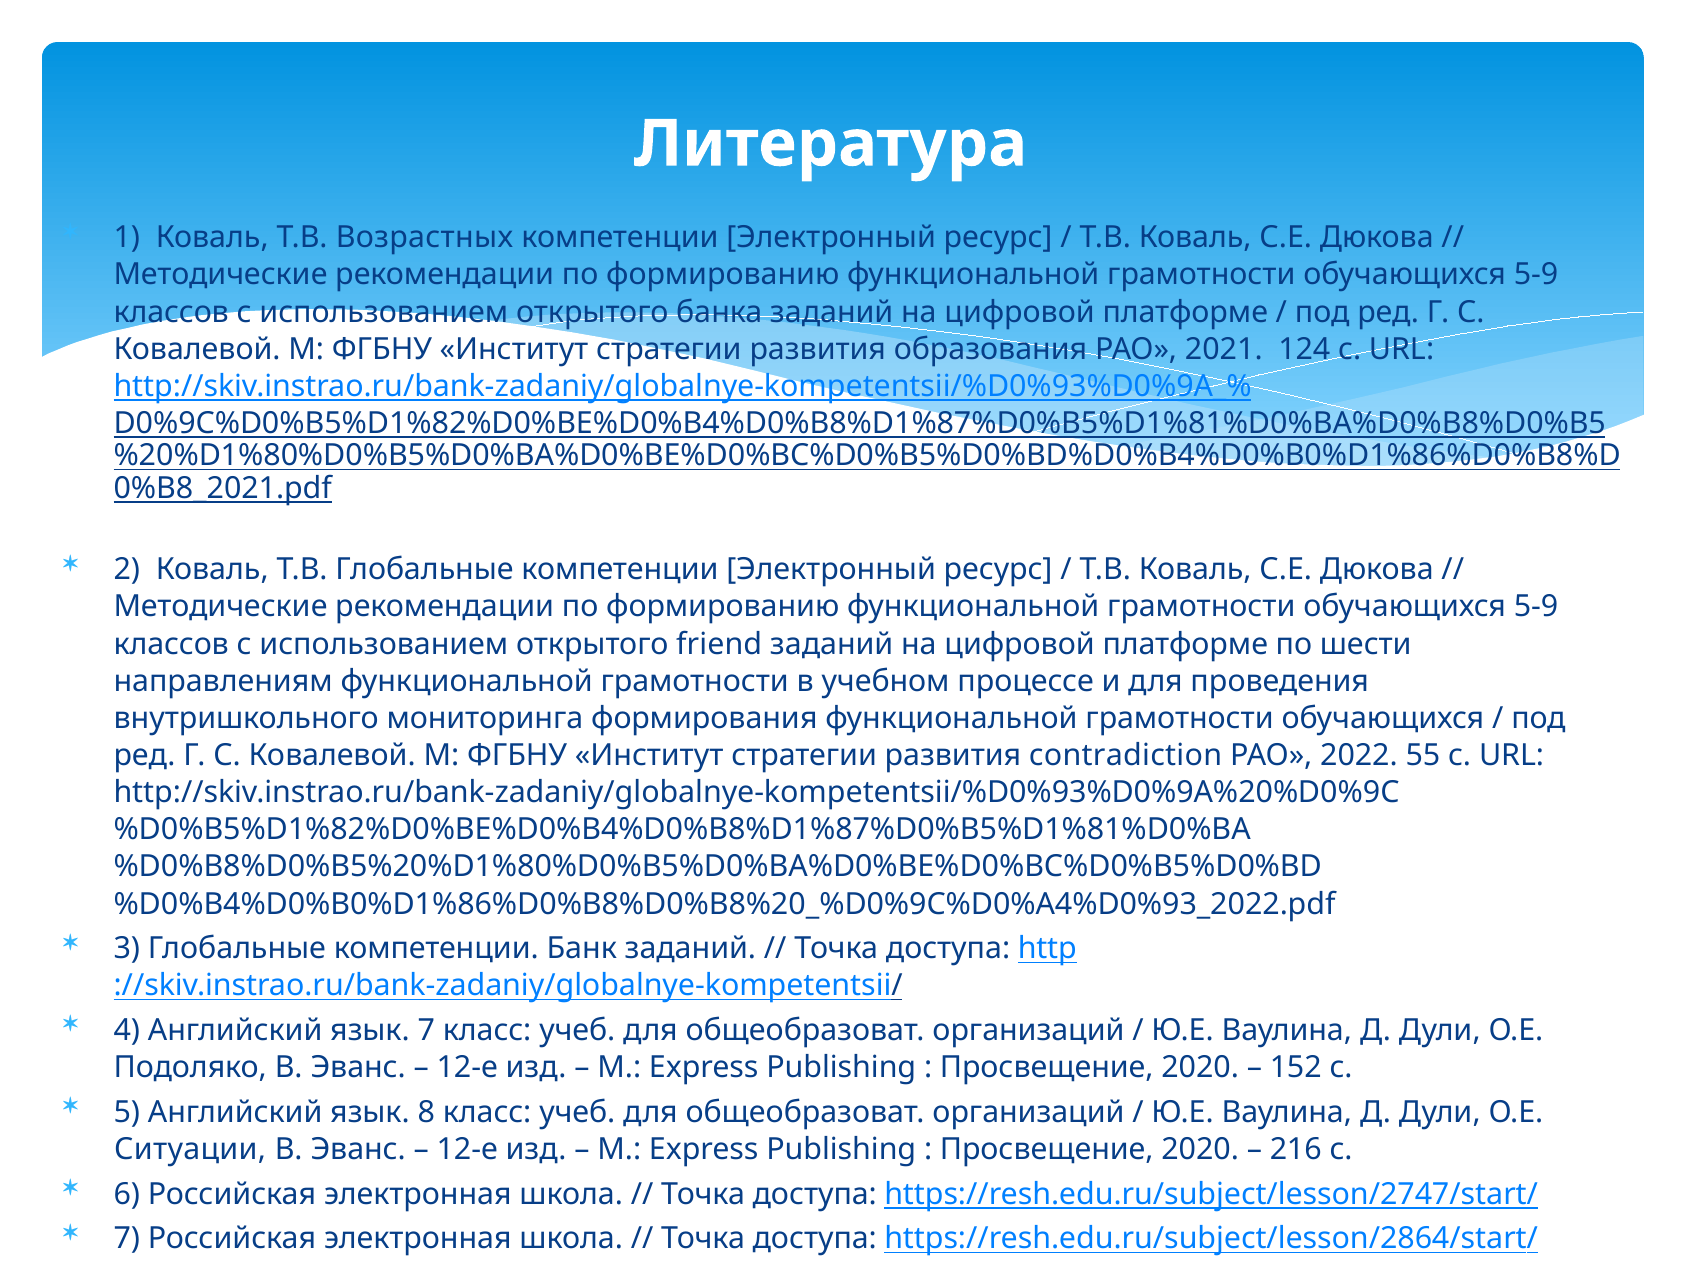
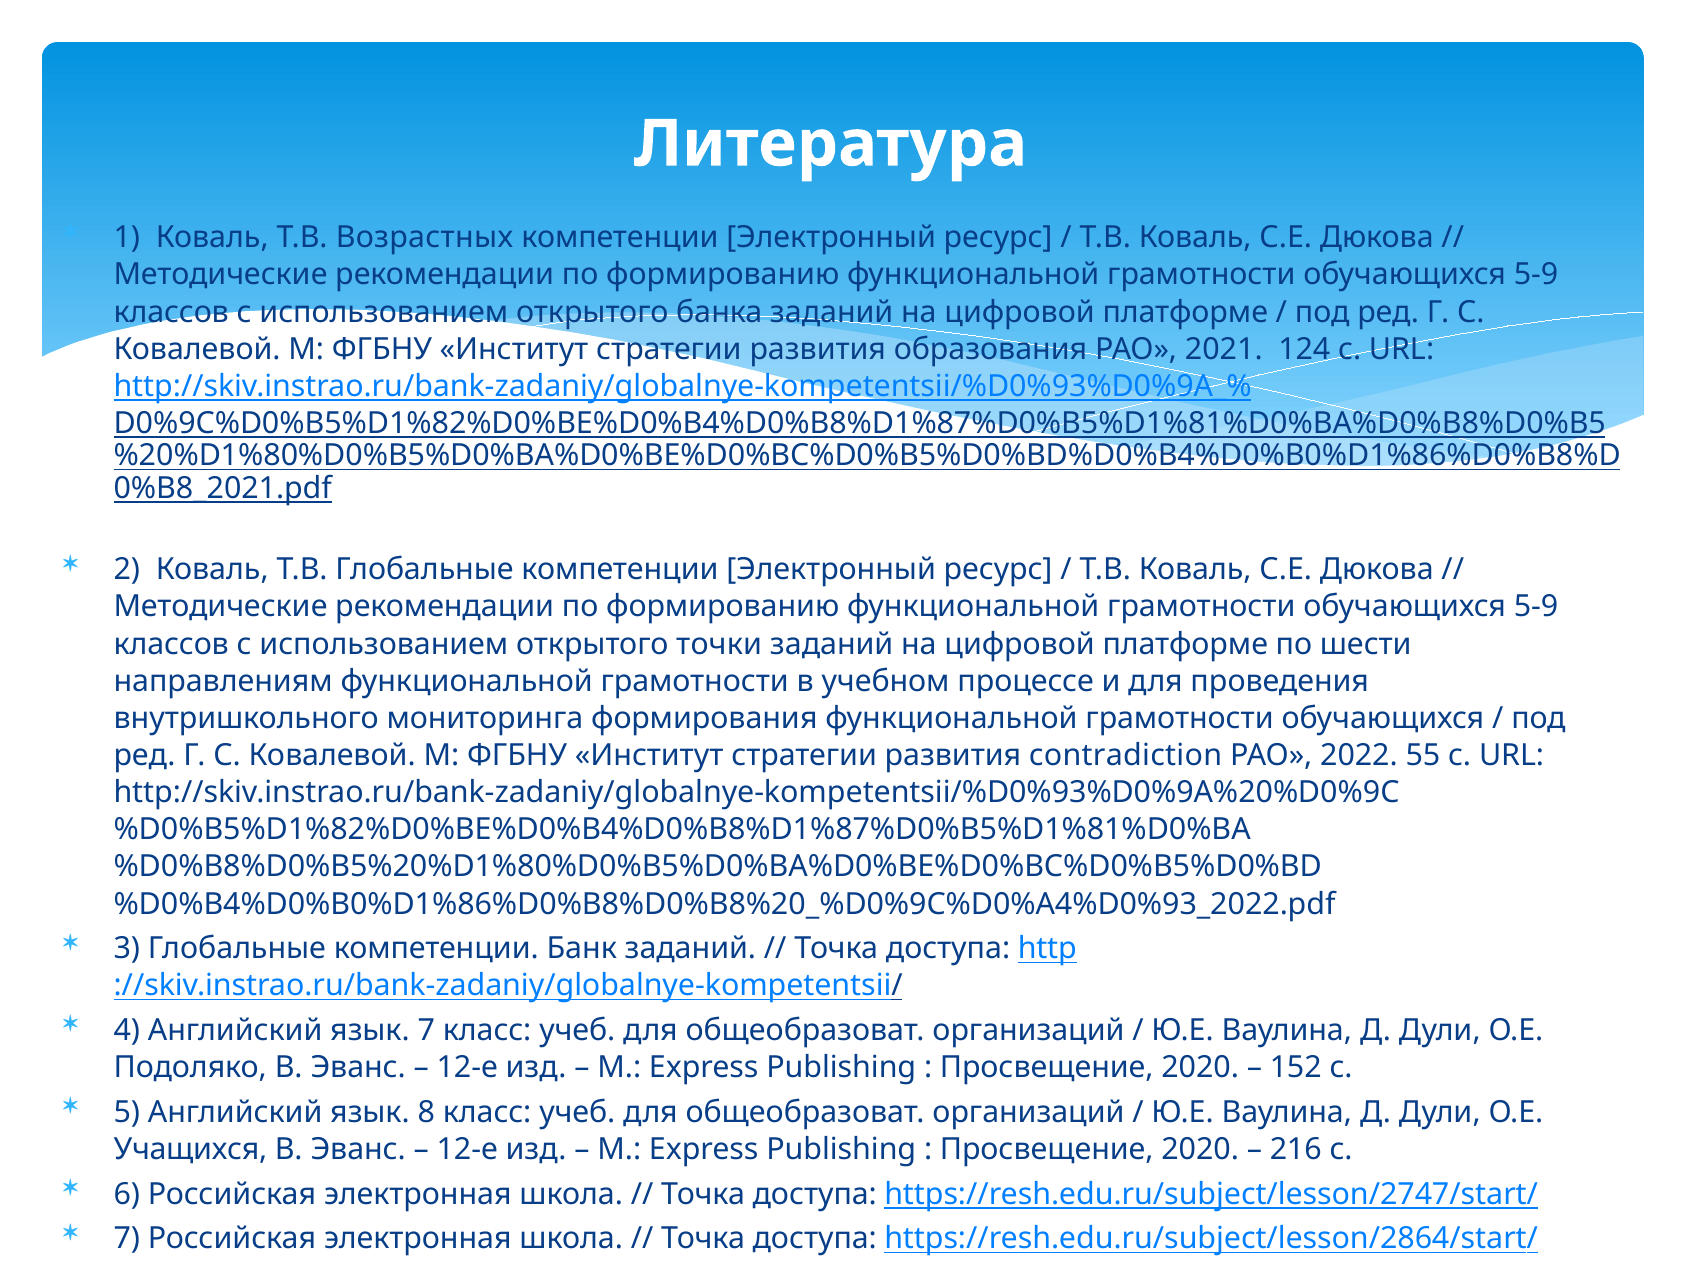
friend: friend -> точки
Ситуации: Ситуации -> Учащихся
